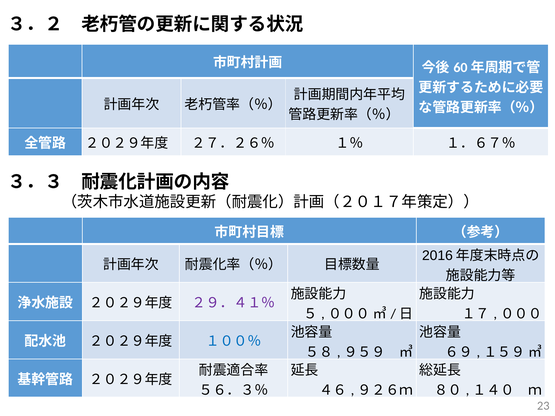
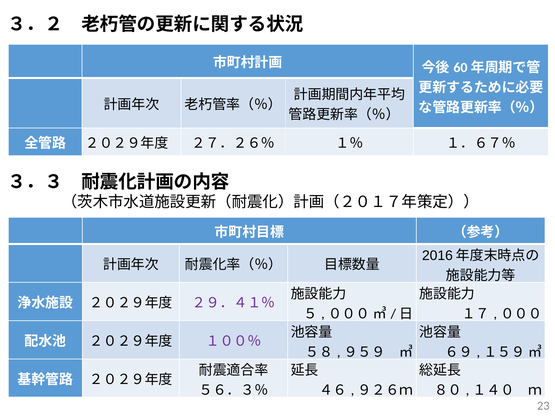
１００％ colour: blue -> purple
